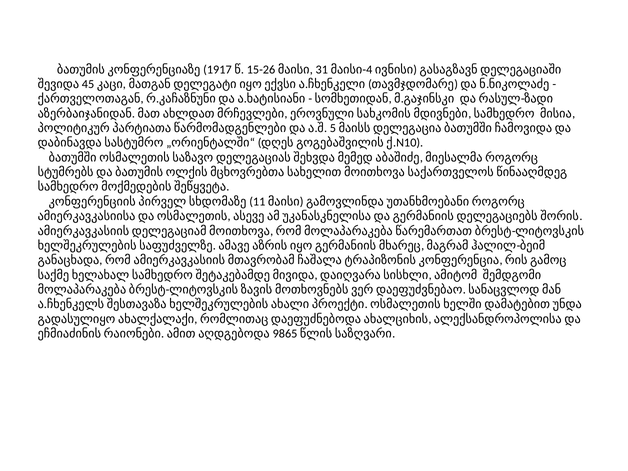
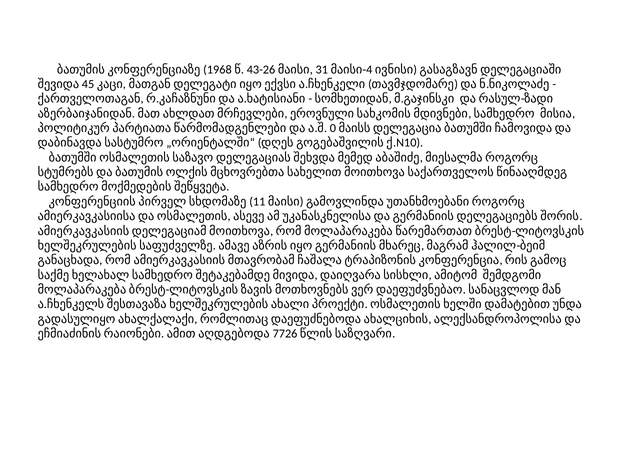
1917: 1917 -> 1968
15-26: 15-26 -> 43-26
5: 5 -> 0
9865: 9865 -> 7726
